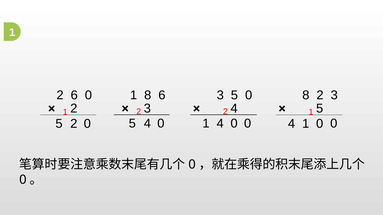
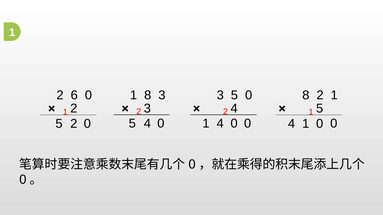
8 6: 6 -> 3
8 2 3: 3 -> 1
